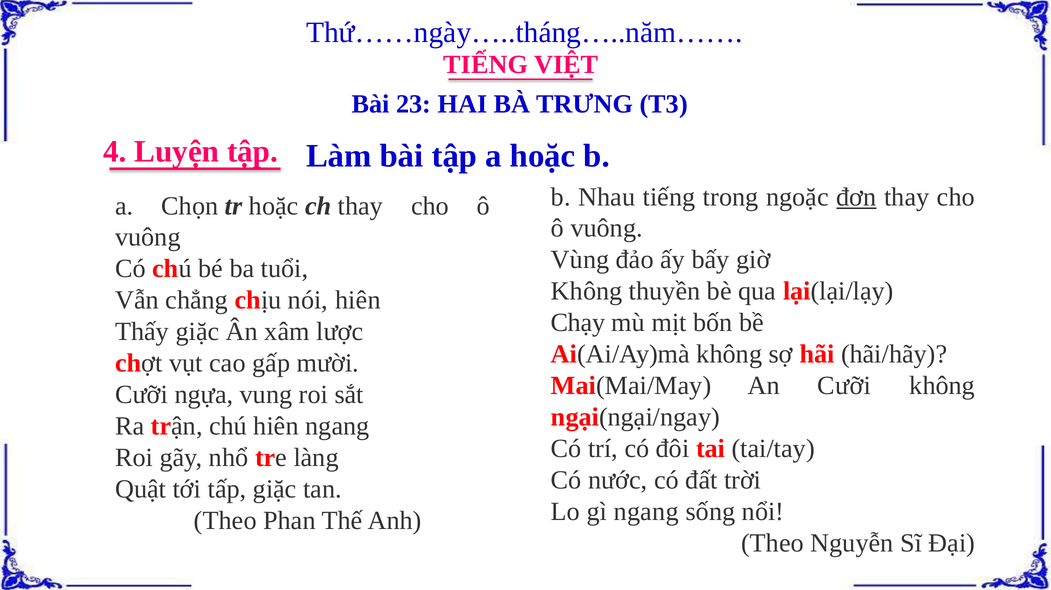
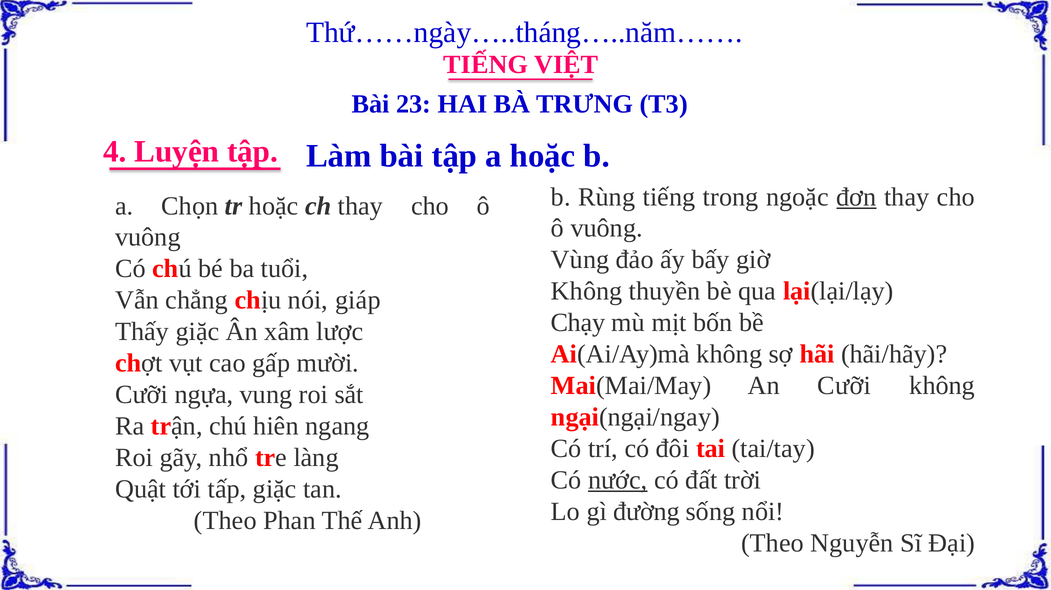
Nhau: Nhau -> Rùng
nói hiên: hiên -> giáp
nước underline: none -> present
gì ngang: ngang -> đường
